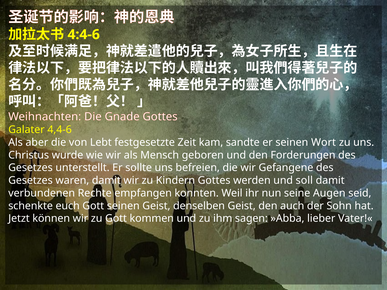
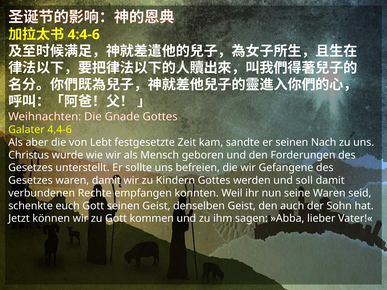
Wort: Wort -> Nach
seine Augen: Augen -> Waren
